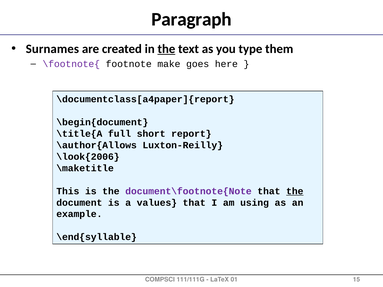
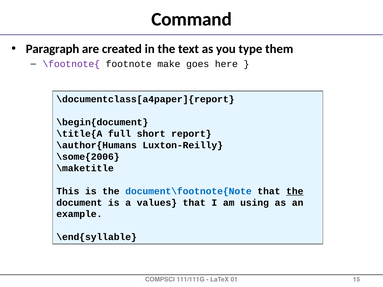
Paragraph: Paragraph -> Command
Surnames: Surnames -> Paragraph
the at (166, 49) underline: present -> none
\author{Allows: \author{Allows -> \author{Humans
\look{2006: \look{2006 -> \some{2006
document\footnote{Note colour: purple -> blue
